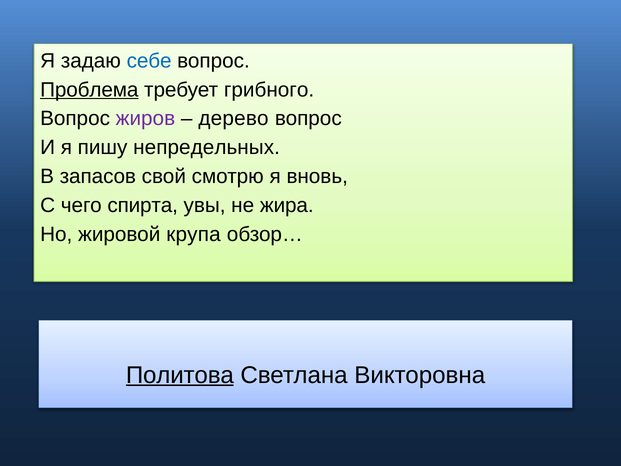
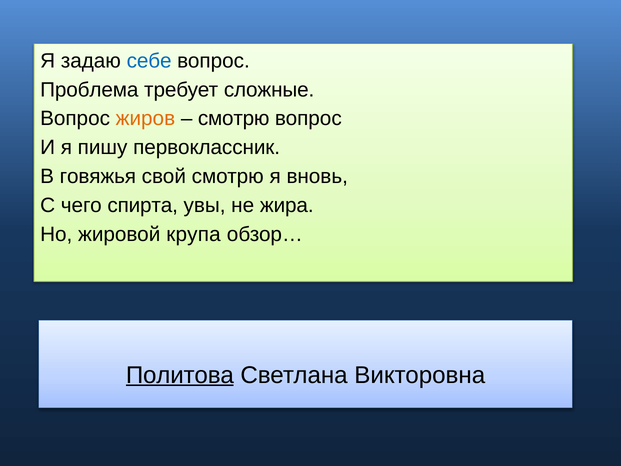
Проблема underline: present -> none
грибного: грибного -> сложные
жиров colour: purple -> orange
дерево at (234, 119): дерево -> смотрю
непредельных: непредельных -> первоклассник
запасов: запасов -> говяжья
